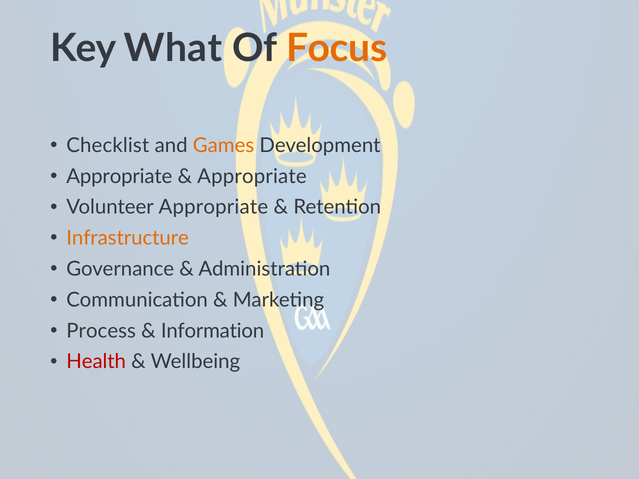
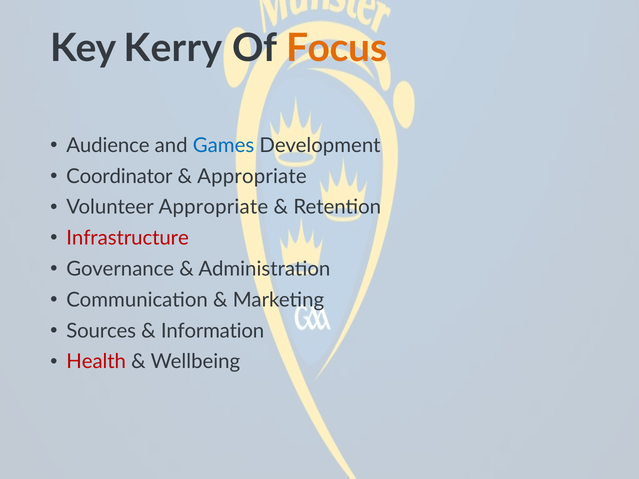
What: What -> Kerry
Checklist: Checklist -> Audience
Games colour: orange -> blue
Appropriate at (119, 176): Appropriate -> Coordinator
Infrastructure colour: orange -> red
Process: Process -> Sources
